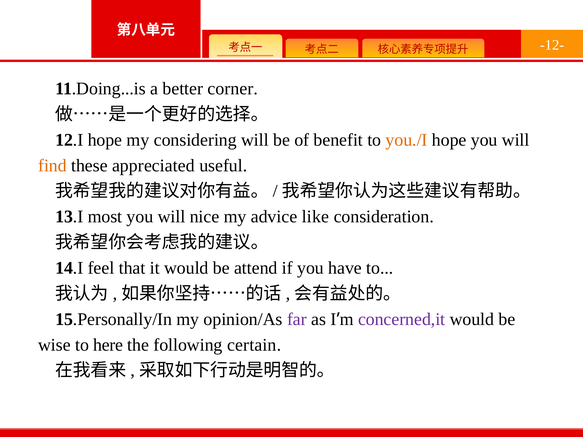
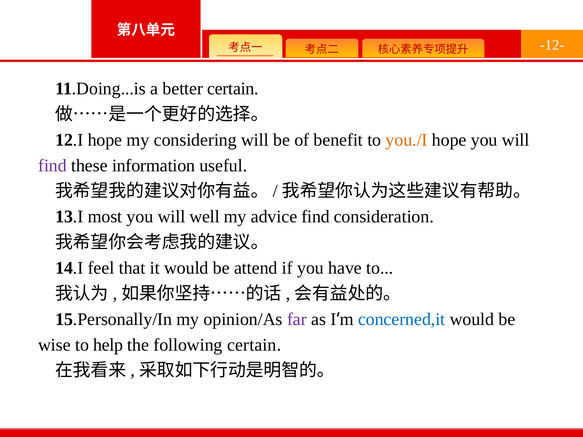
better corner: corner -> certain
find at (52, 166) colour: orange -> purple
appreciated: appreciated -> information
nice: nice -> well
advice like: like -> find
concerned,it colour: purple -> blue
here: here -> help
